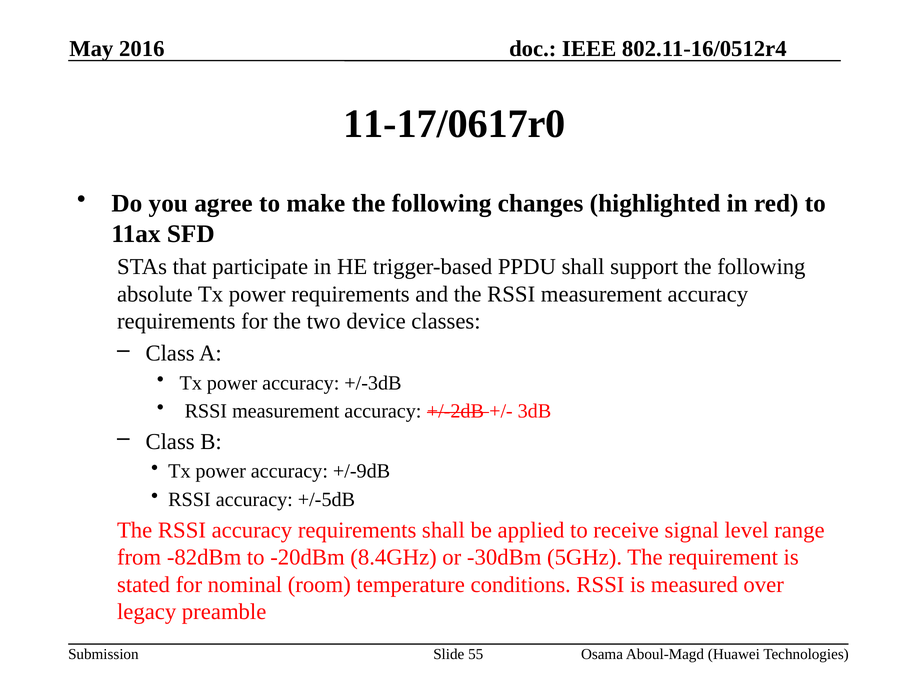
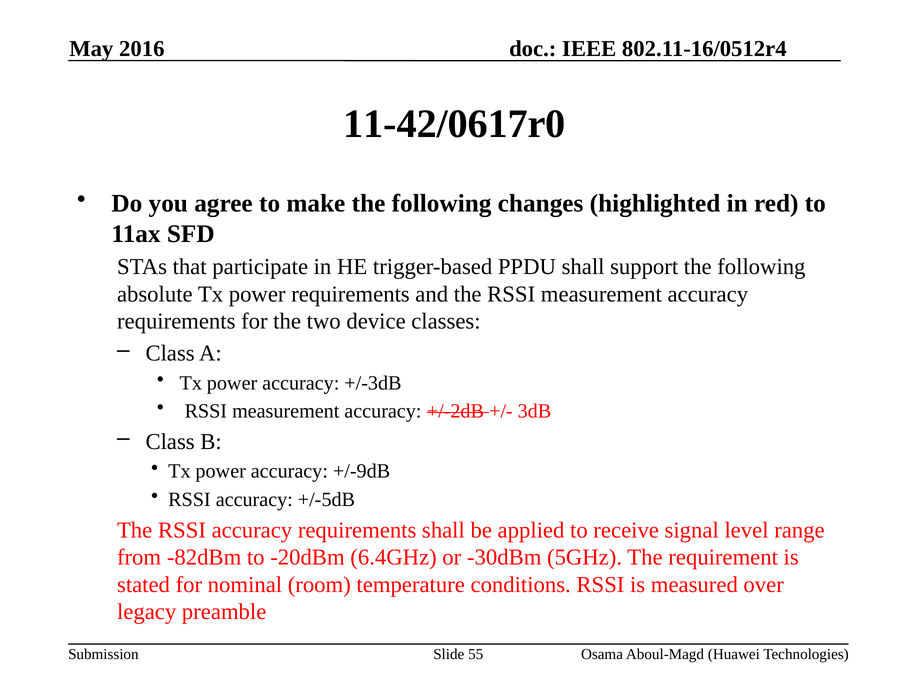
11-17/0617r0: 11-17/0617r0 -> 11-42/0617r0
8.4GHz: 8.4GHz -> 6.4GHz
